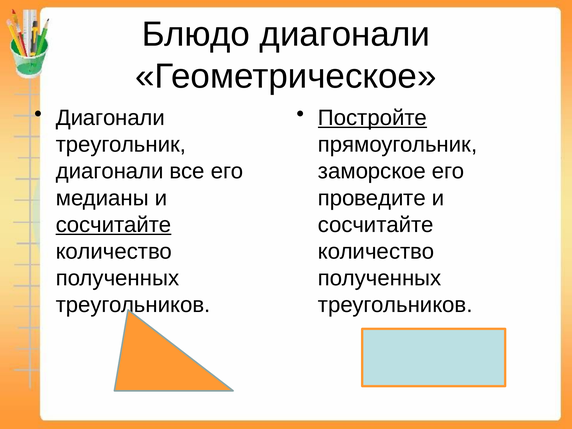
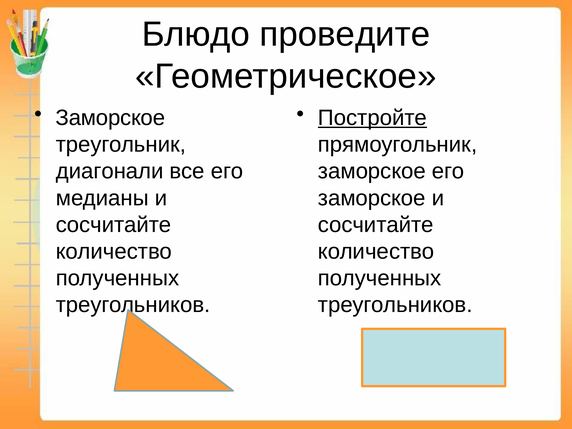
Блюдо диагонали: диагонали -> проведите
Диагонали at (110, 118): Диагонали -> Заморское
проведите at (372, 198): проведите -> заморское
сосчитайте at (114, 225) underline: present -> none
